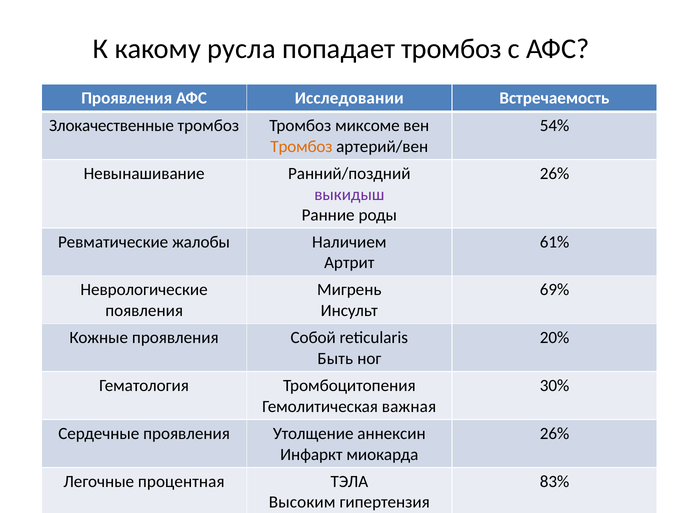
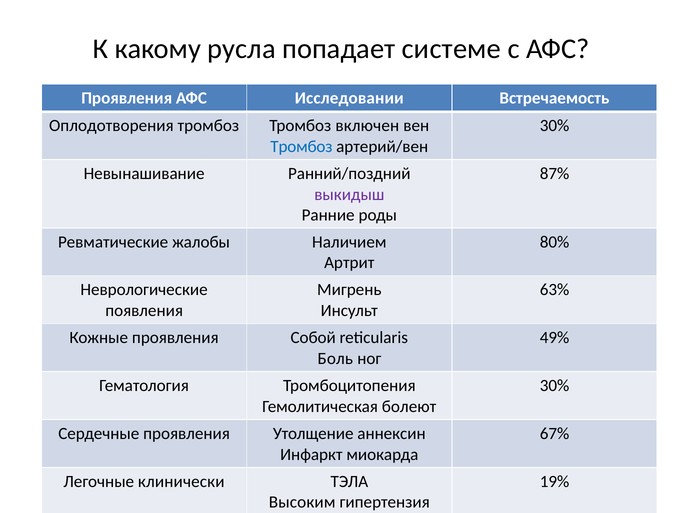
попадает тромбоз: тромбоз -> системе
Злокачественные: Злокачественные -> Оплодотворения
миксоме: миксоме -> включен
54% at (555, 126): 54% -> 30%
Тромбоз at (301, 146) colour: orange -> blue
26% at (555, 173): 26% -> 87%
61%: 61% -> 80%
69%: 69% -> 63%
20%: 20% -> 49%
Быть: Быть -> Боль
важная: важная -> болеют
26% at (555, 434): 26% -> 67%
процентная: процентная -> клинически
83%: 83% -> 19%
